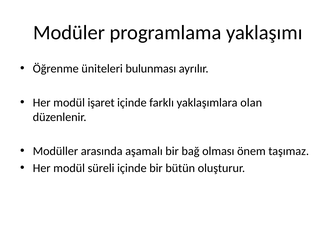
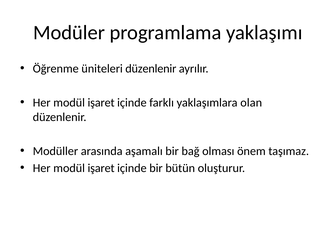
üniteleri bulunması: bulunması -> düzenlenir
süreli at (101, 168): süreli -> işaret
